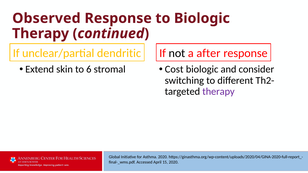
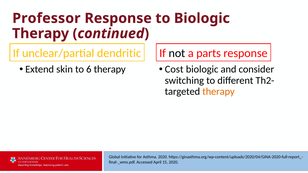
Observed: Observed -> Professor
after: after -> parts
6 stromal: stromal -> therapy
therapy at (218, 92) colour: purple -> orange
